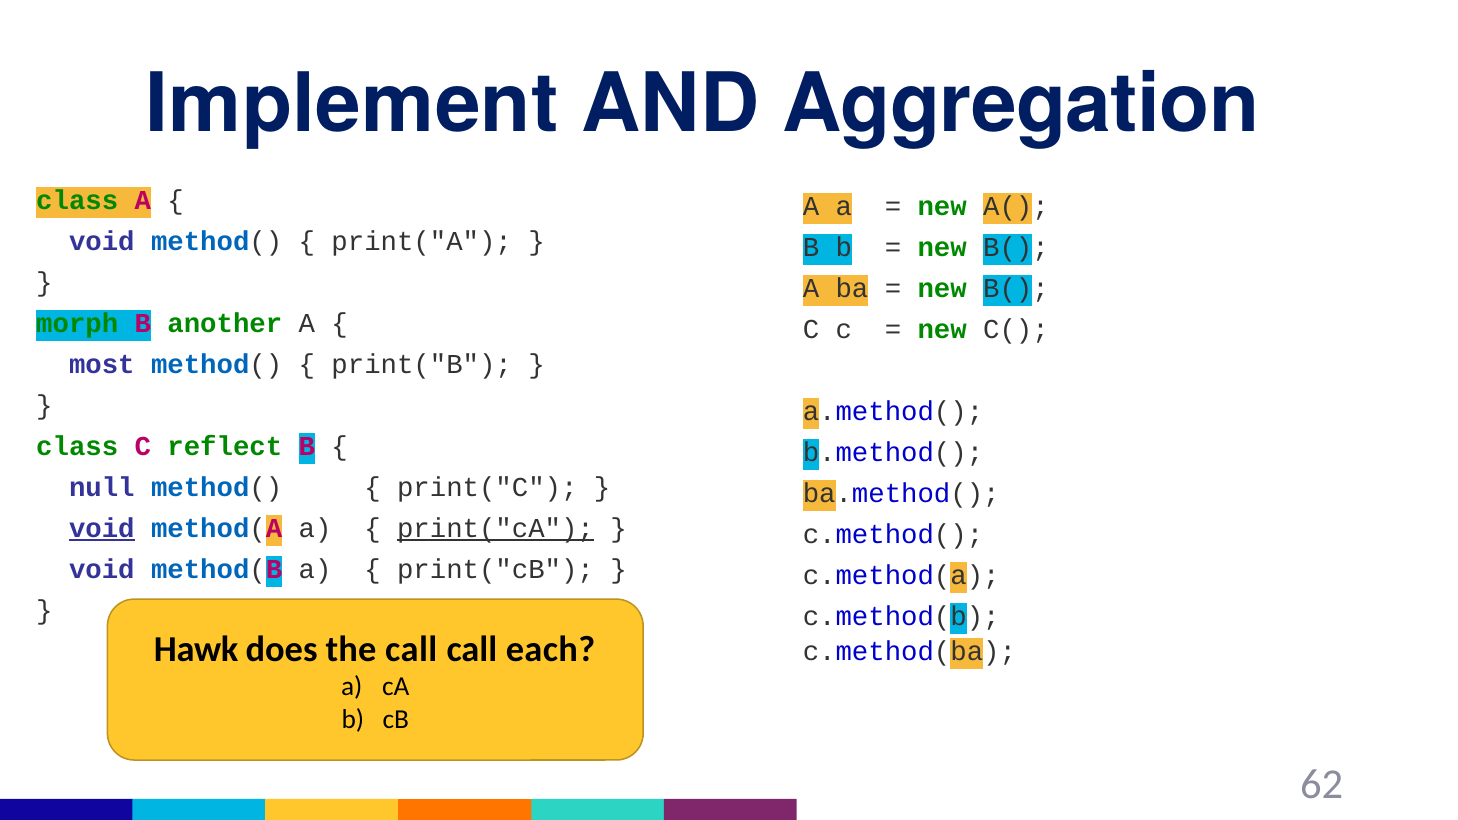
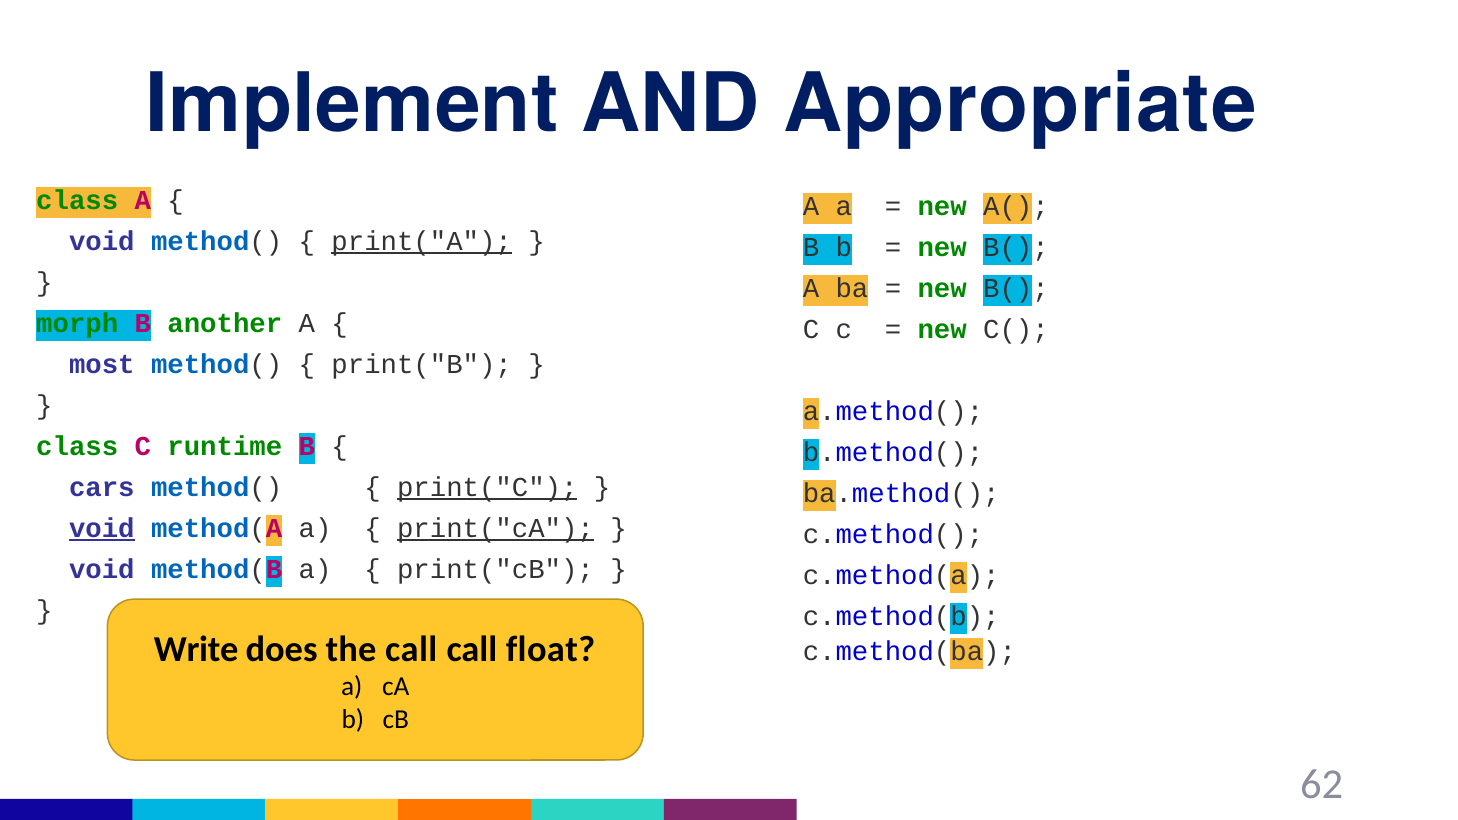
Aggregation: Aggregation -> Appropriate
print("A underline: none -> present
reflect: reflect -> runtime
null: null -> cars
print("C underline: none -> present
Hawk: Hawk -> Write
each: each -> float
